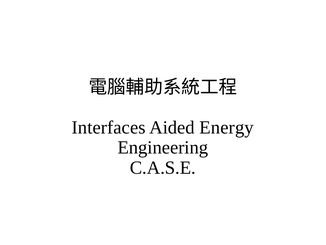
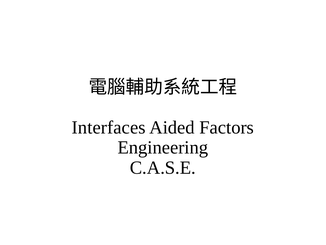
Energy: Energy -> Factors
